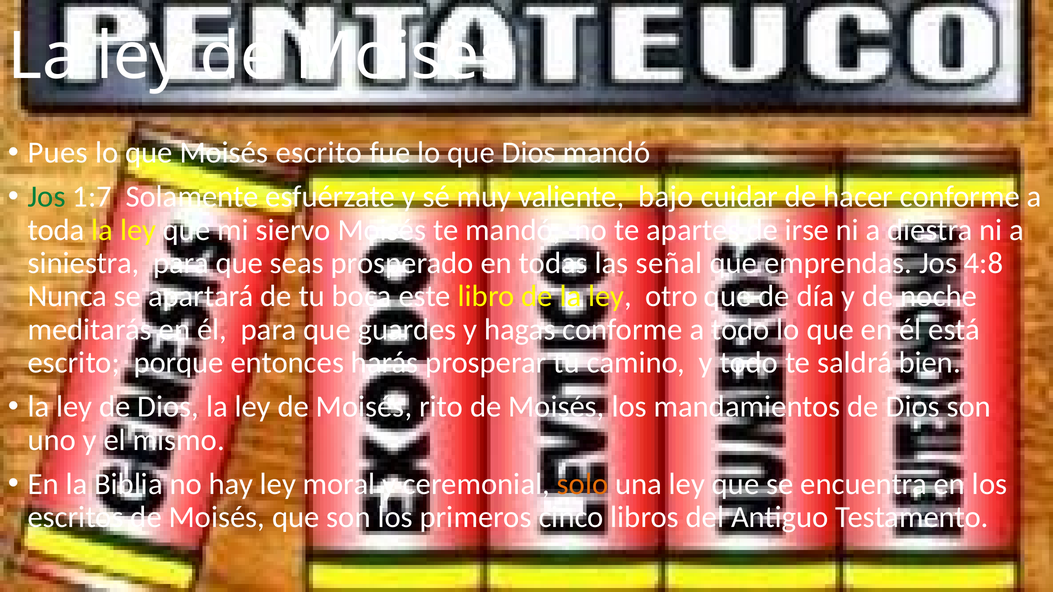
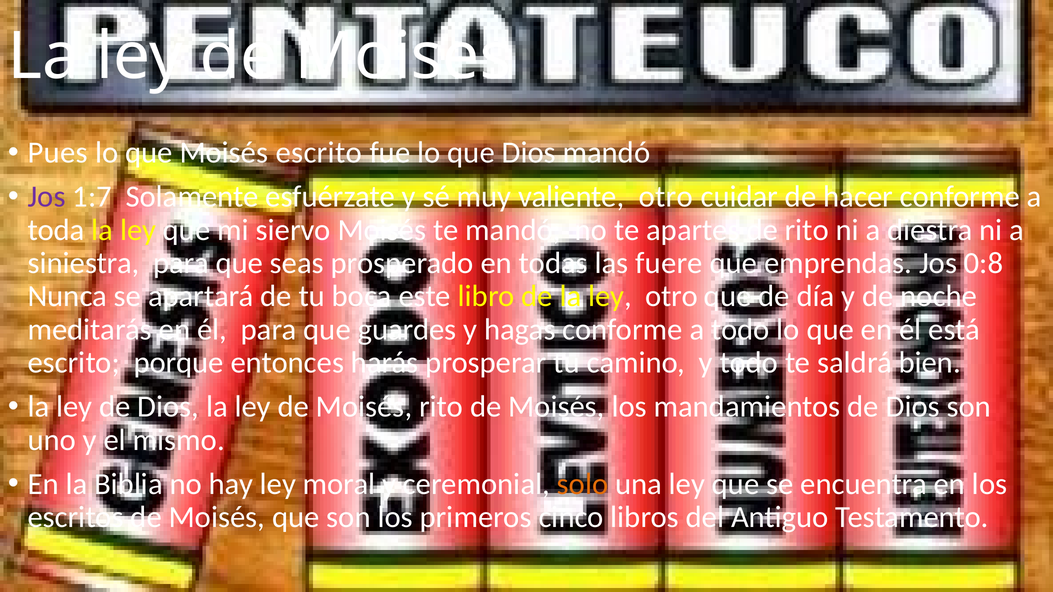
Jos at (47, 197) colour: green -> purple
valiente bajo: bajo -> otro
de irse: irse -> rito
señal: señal -> fuere
4:8: 4:8 -> 0:8
